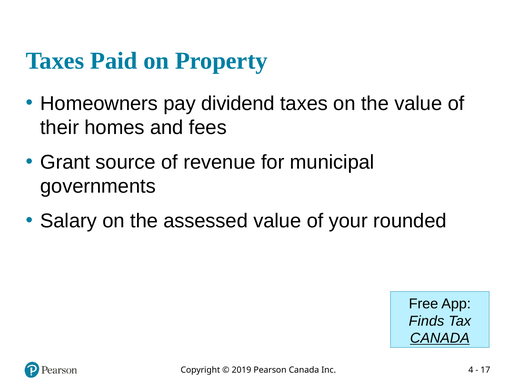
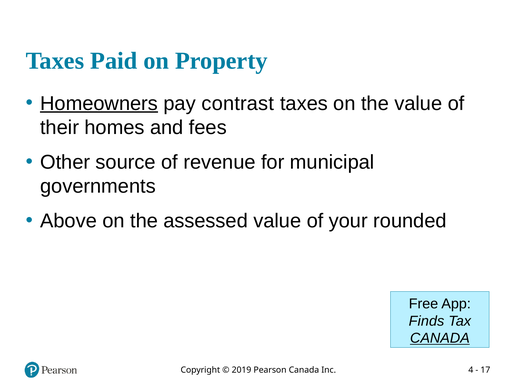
Homeowners underline: none -> present
dividend: dividend -> contrast
Grant: Grant -> Other
Salary: Salary -> Above
